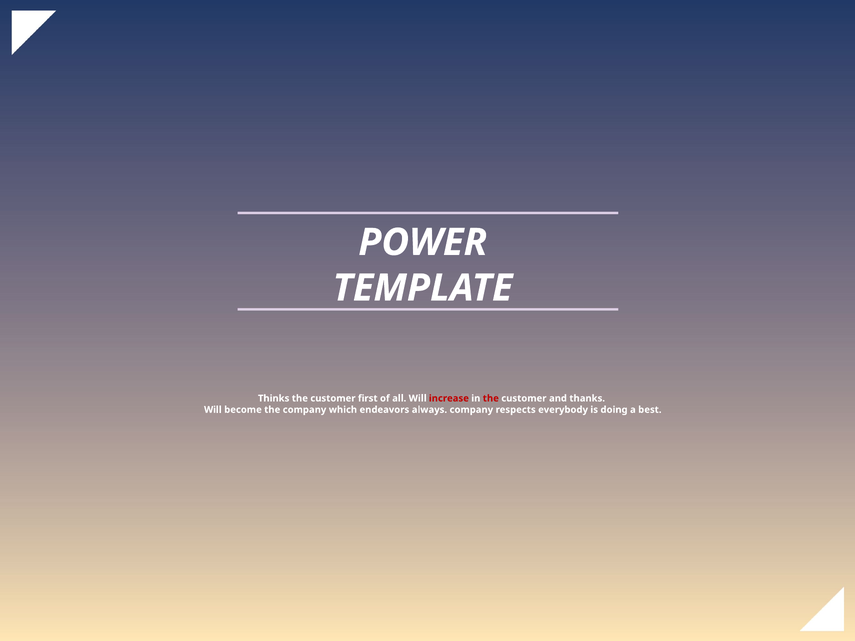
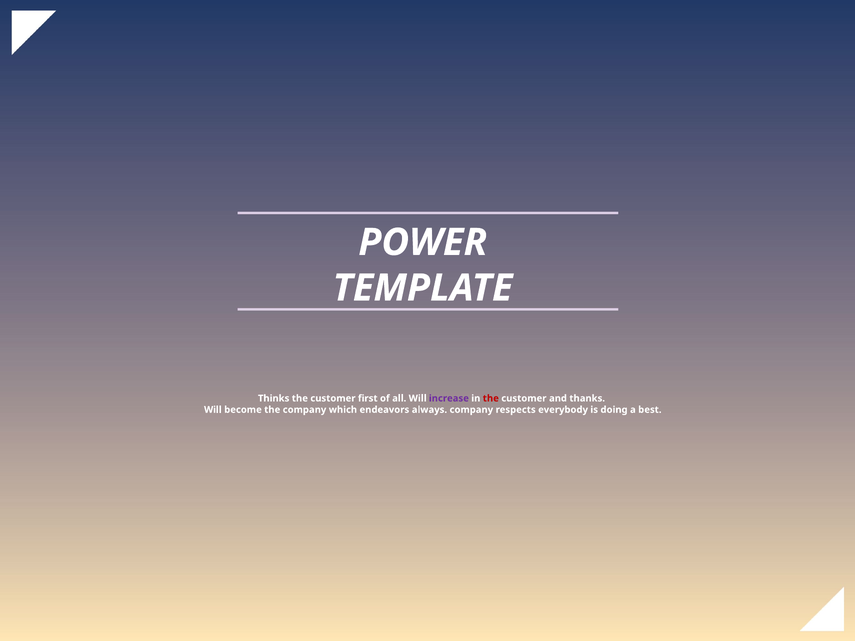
increase colour: red -> purple
